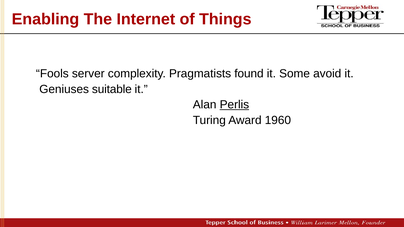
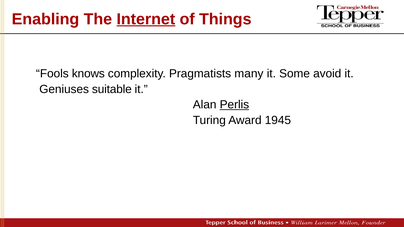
Internet underline: none -> present
server: server -> knows
found: found -> many
1960: 1960 -> 1945
